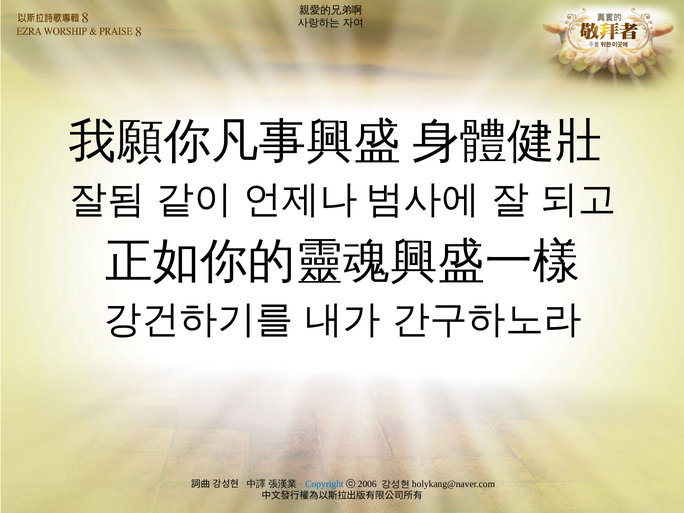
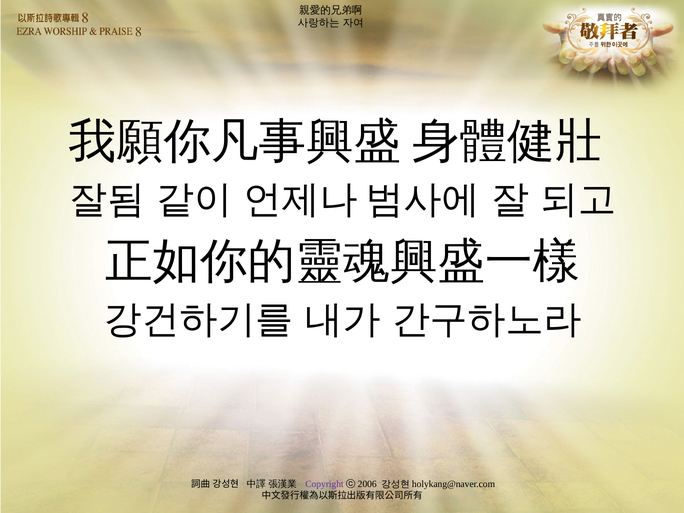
Copyright colour: blue -> purple
